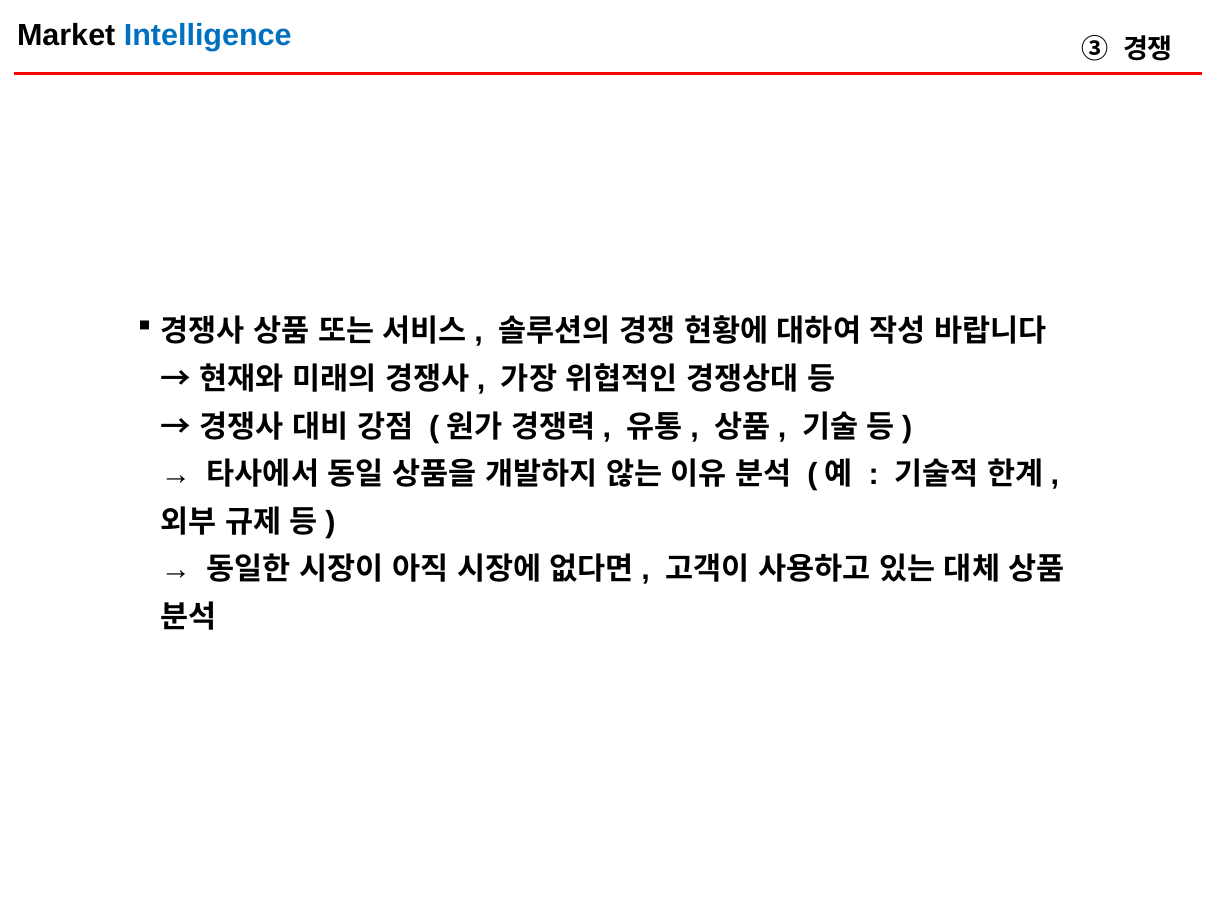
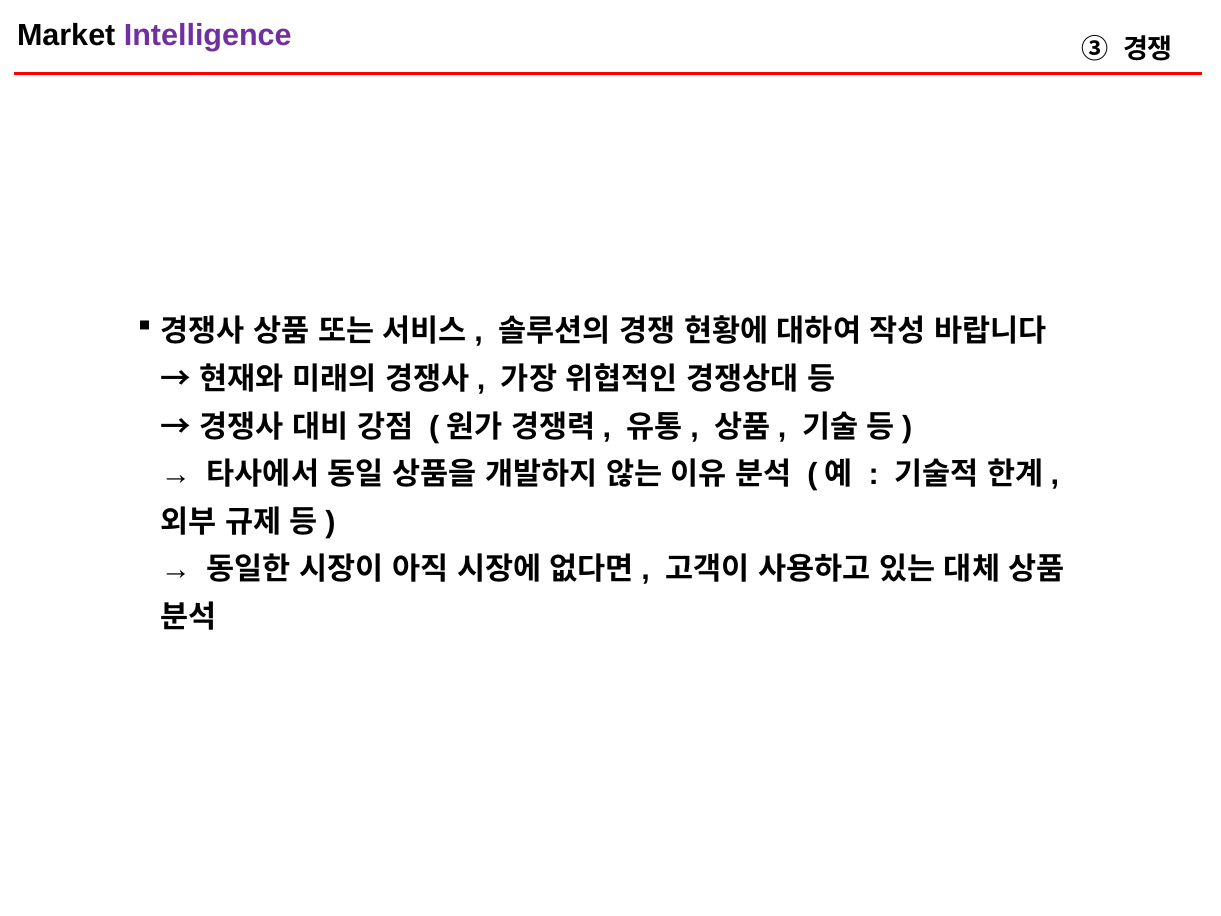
Intelligence colour: blue -> purple
